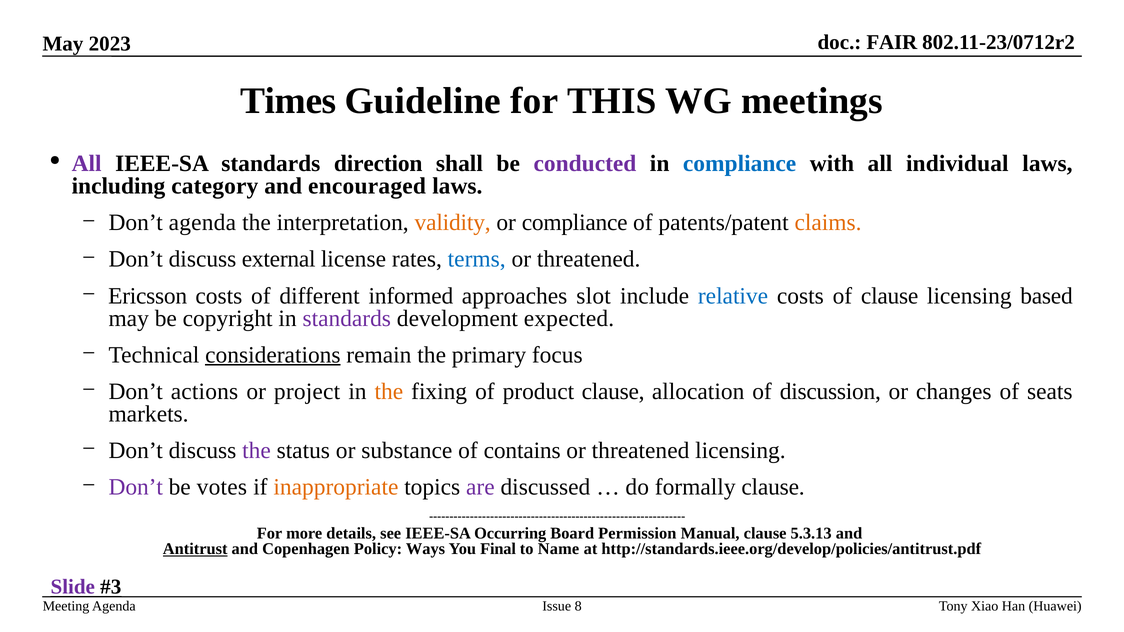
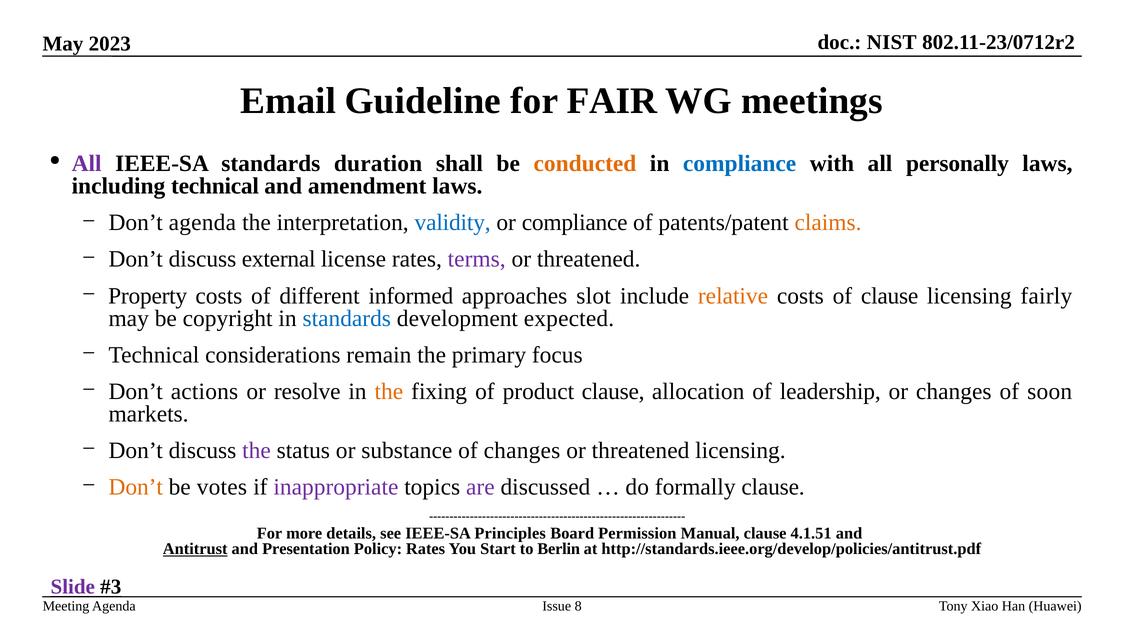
FAIR: FAIR -> NIST
Times: Times -> Email
THIS: THIS -> FAIR
direction: direction -> duration
conducted colour: purple -> orange
individual: individual -> personally
including category: category -> technical
encouraged: encouraged -> amendment
validity colour: orange -> blue
terms colour: blue -> purple
Ericsson: Ericsson -> Property
relative colour: blue -> orange
based: based -> fairly
standards at (347, 318) colour: purple -> blue
considerations underline: present -> none
project: project -> resolve
discussion: discussion -> leadership
seats: seats -> soon
of contains: contains -> changes
Don’t at (136, 487) colour: purple -> orange
inappropriate colour: orange -> purple
Occurring: Occurring -> Principles
5.3.13: 5.3.13 -> 4.1.51
Copenhagen: Copenhagen -> Presentation
Policy Ways: Ways -> Rates
Final: Final -> Start
Name: Name -> Berlin
